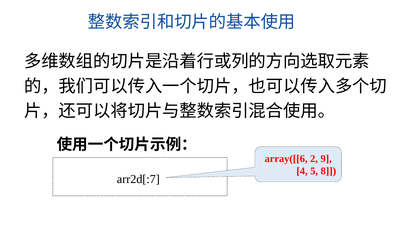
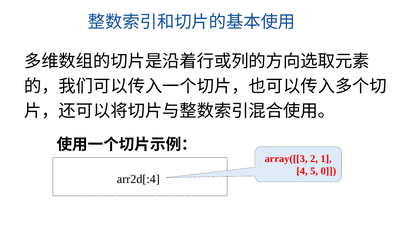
array([[6: array([[6 -> array([[3
9: 9 -> 1
8: 8 -> 0
arr2d[:7: arr2d[:7 -> arr2d[:4
